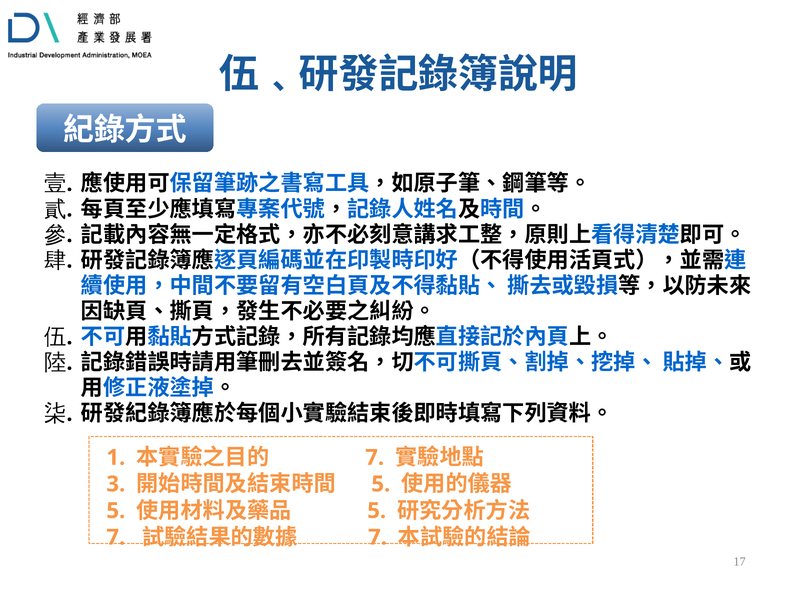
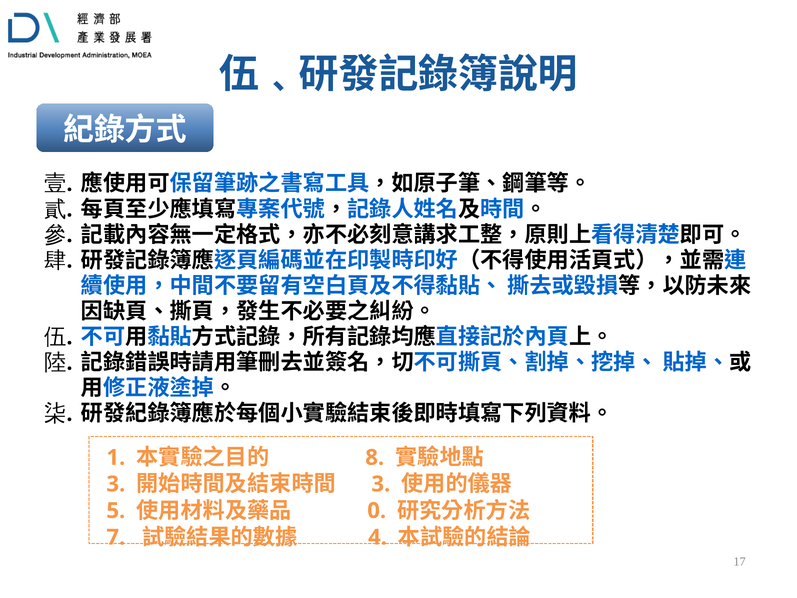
7 at (375, 457): 7 -> 8
5 at (381, 484): 5 -> 3
5 at (377, 510): 5 -> 0
7 at (378, 537): 7 -> 4
